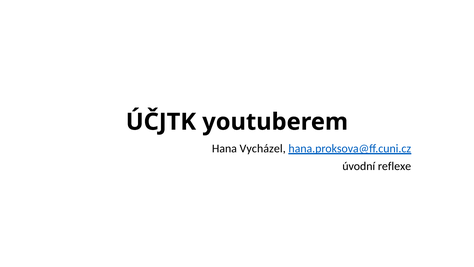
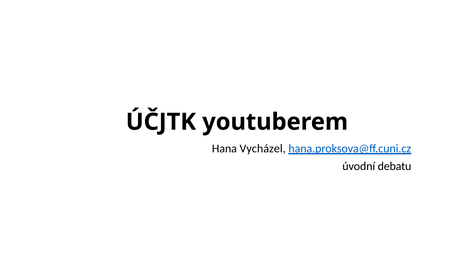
reflexe: reflexe -> debatu
